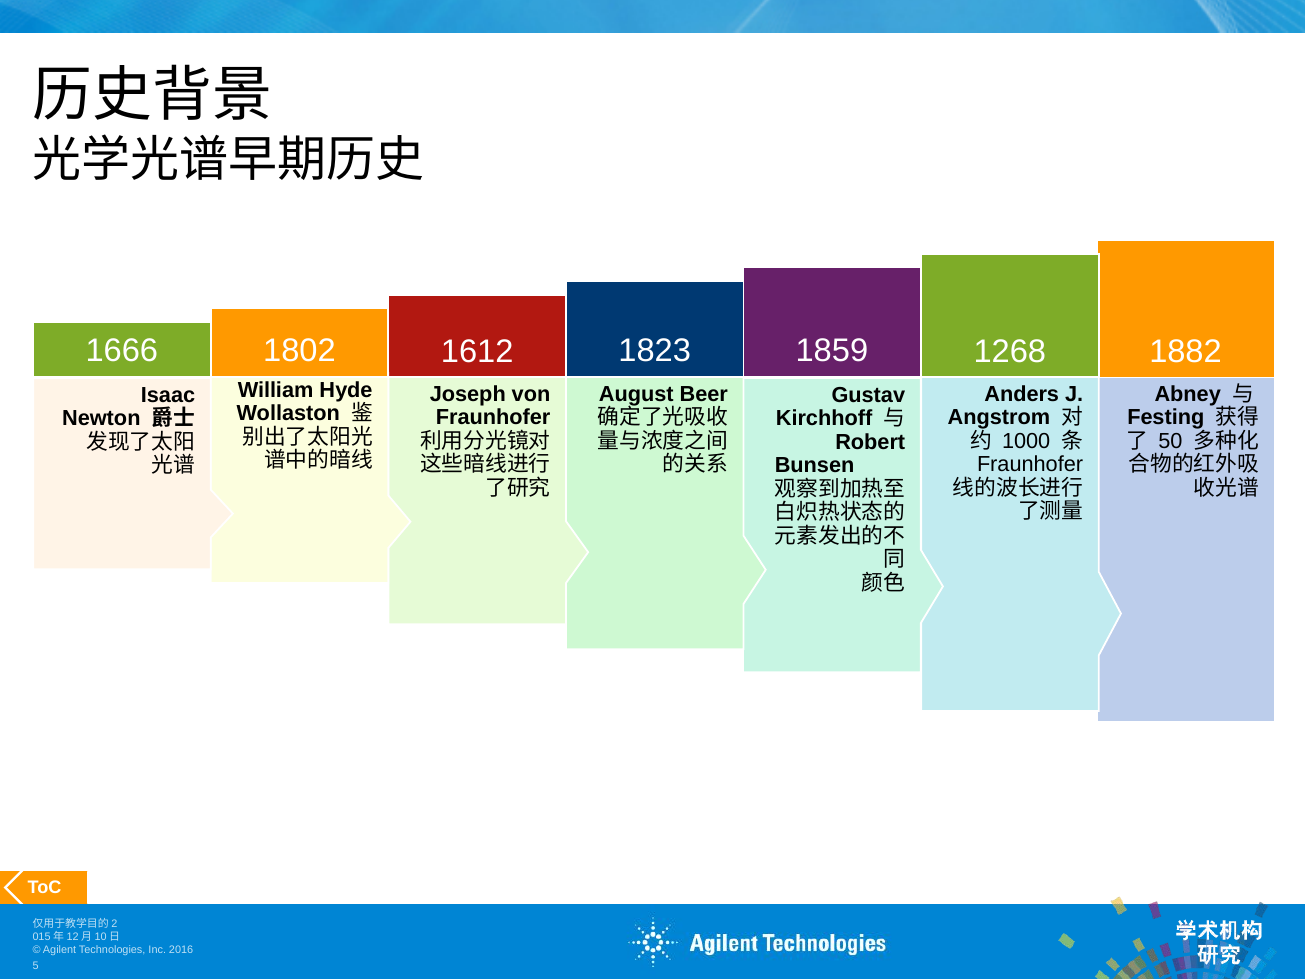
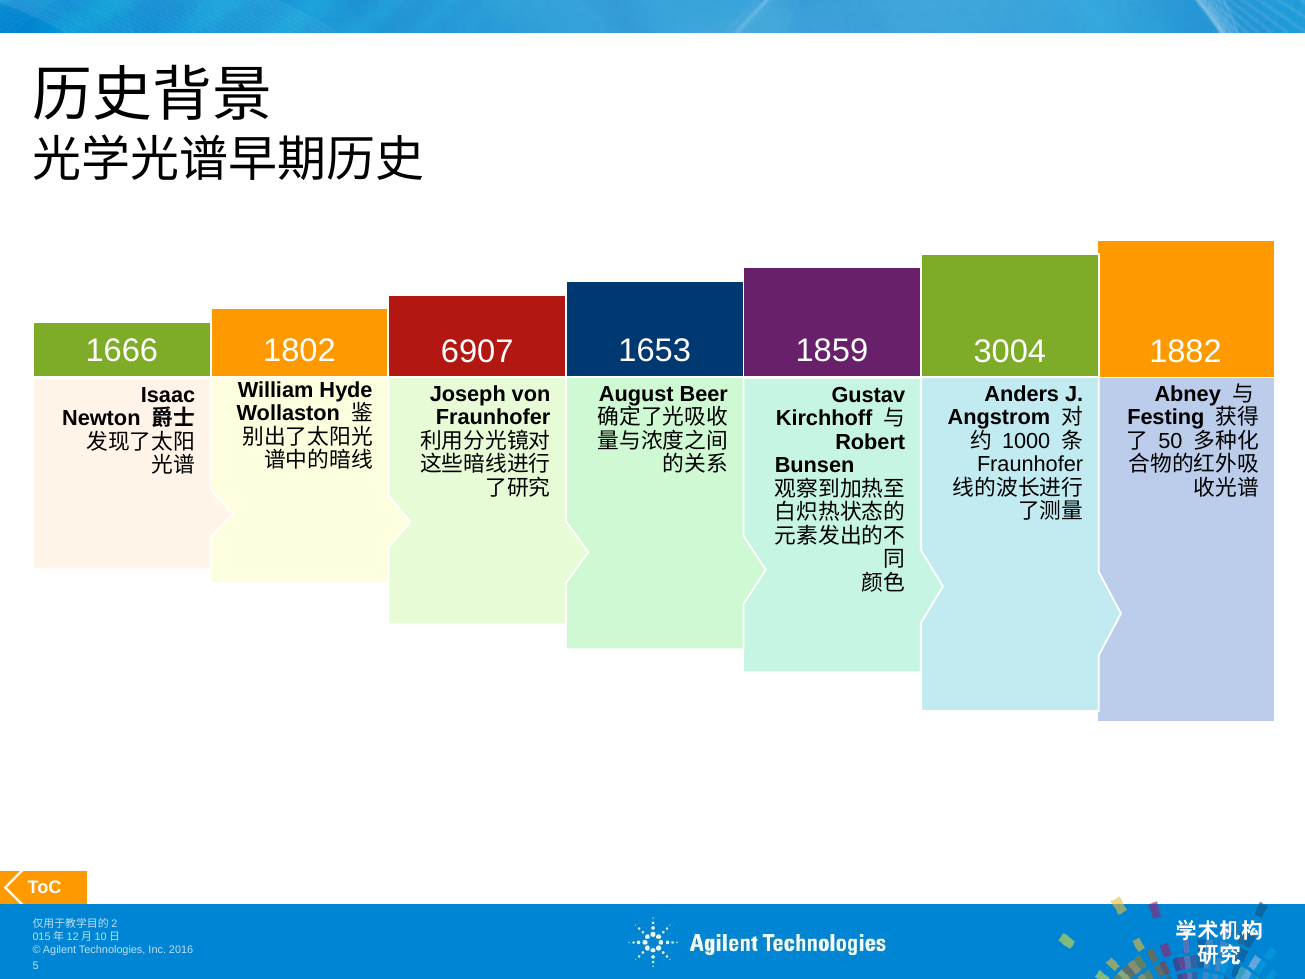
1823: 1823 -> 1653
1612: 1612 -> 6907
1268: 1268 -> 3004
